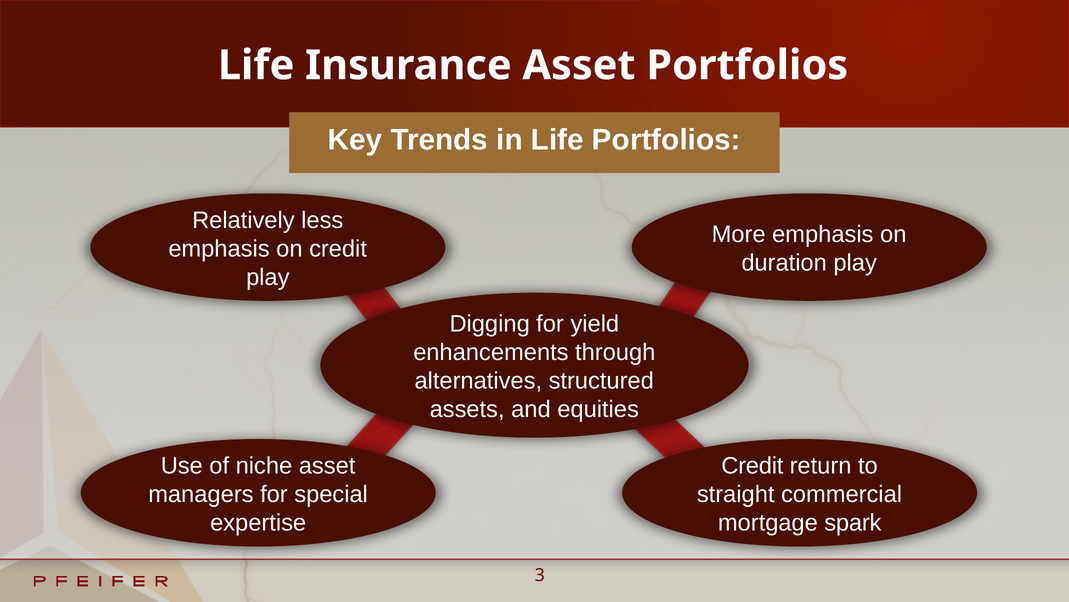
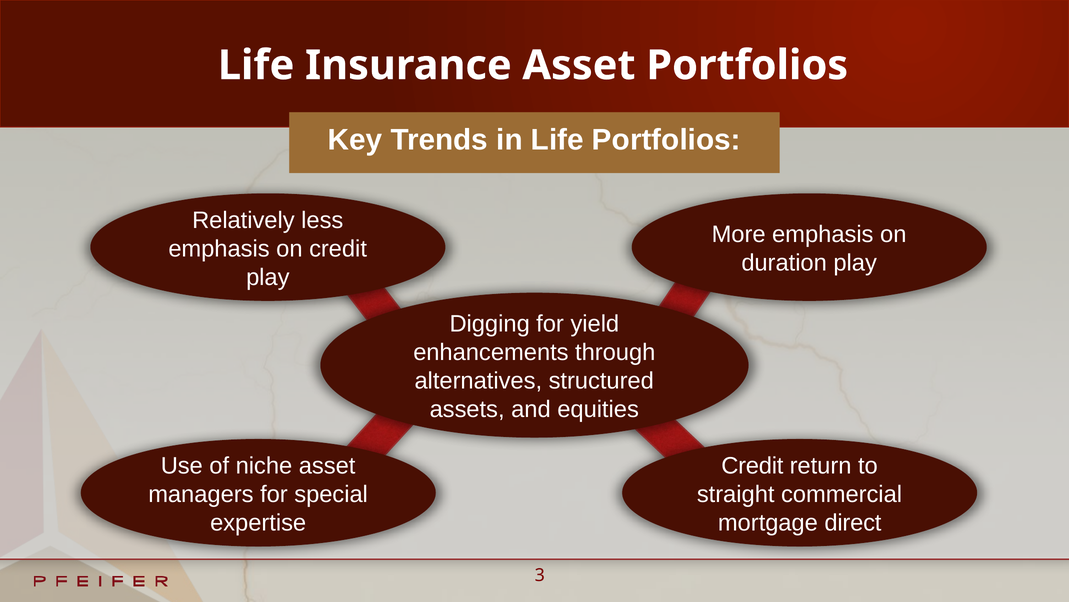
spark: spark -> direct
